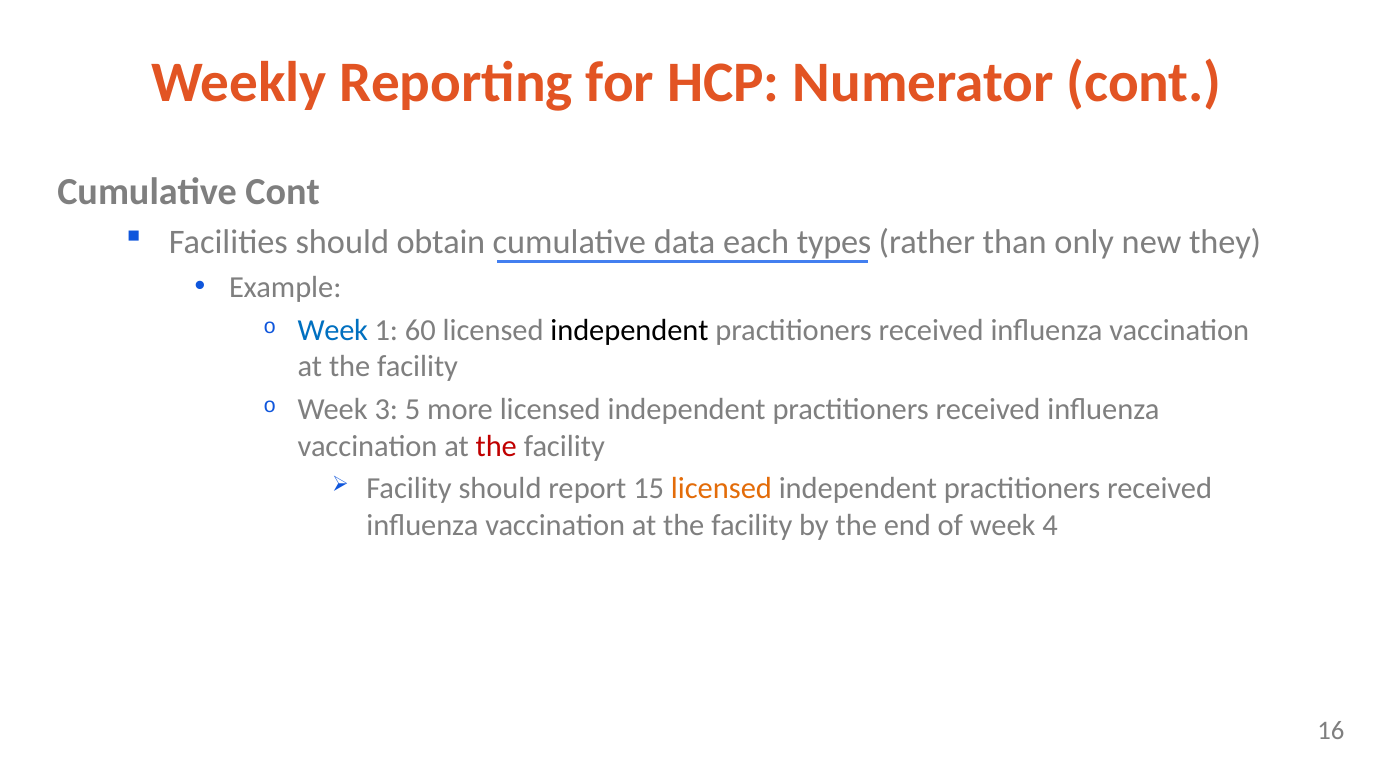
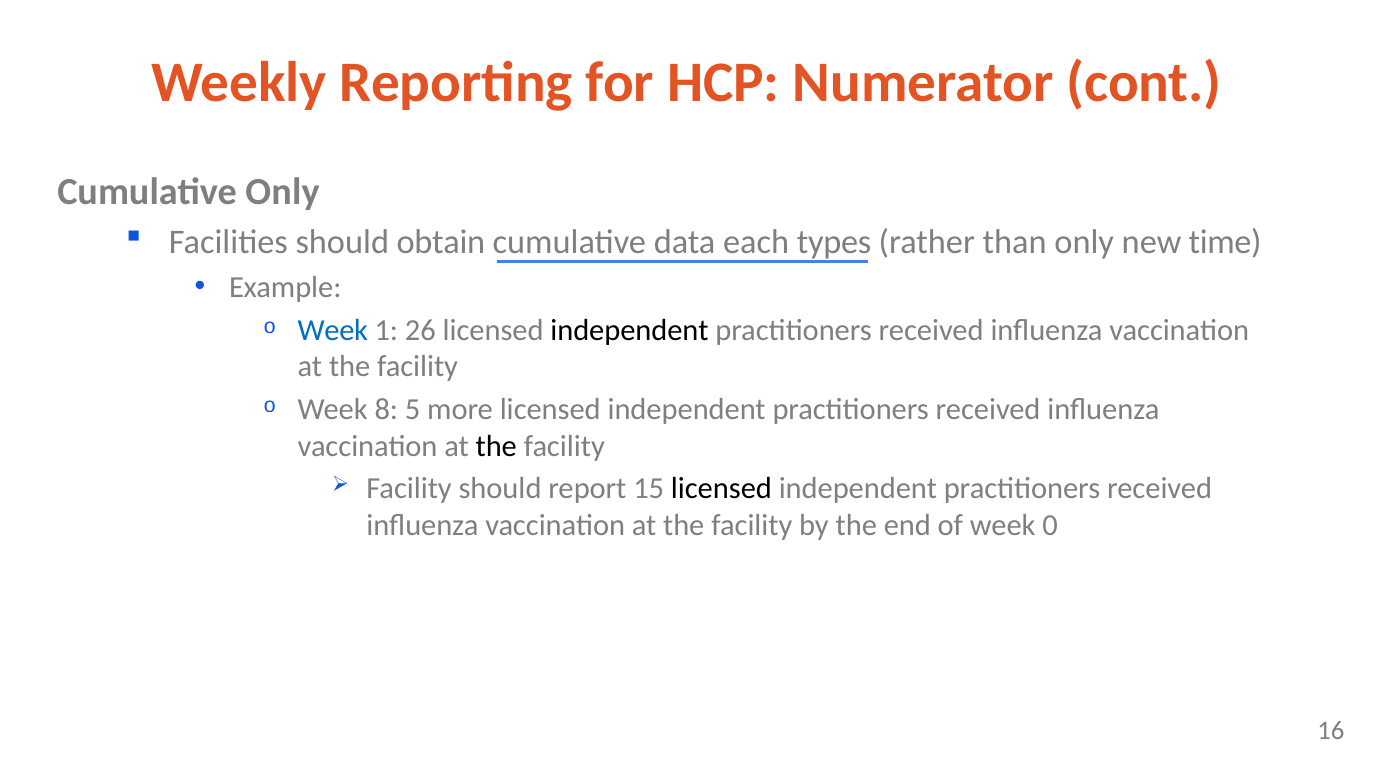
Cumulative Cont: Cont -> Only
they: they -> time
60: 60 -> 26
3: 3 -> 8
the at (496, 446) colour: red -> black
licensed at (721, 489) colour: orange -> black
4: 4 -> 0
